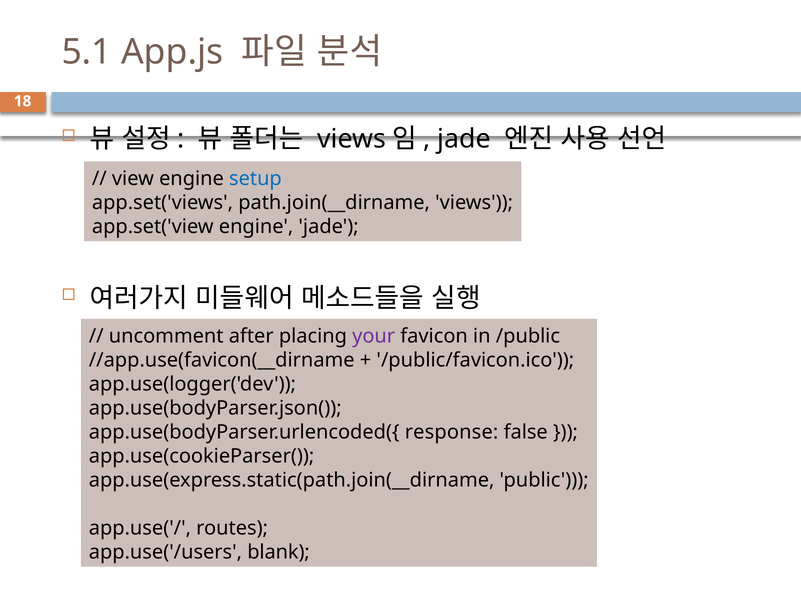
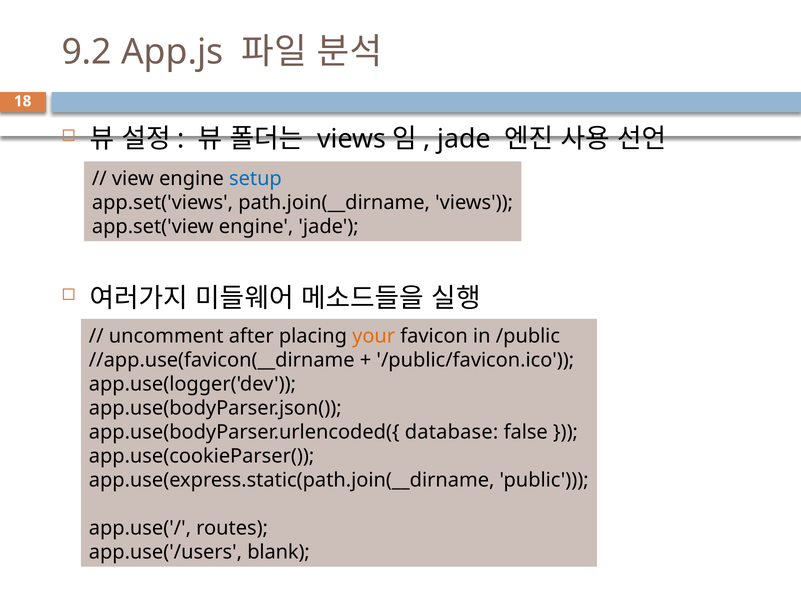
5.1: 5.1 -> 9.2
your colour: purple -> orange
response: response -> database
